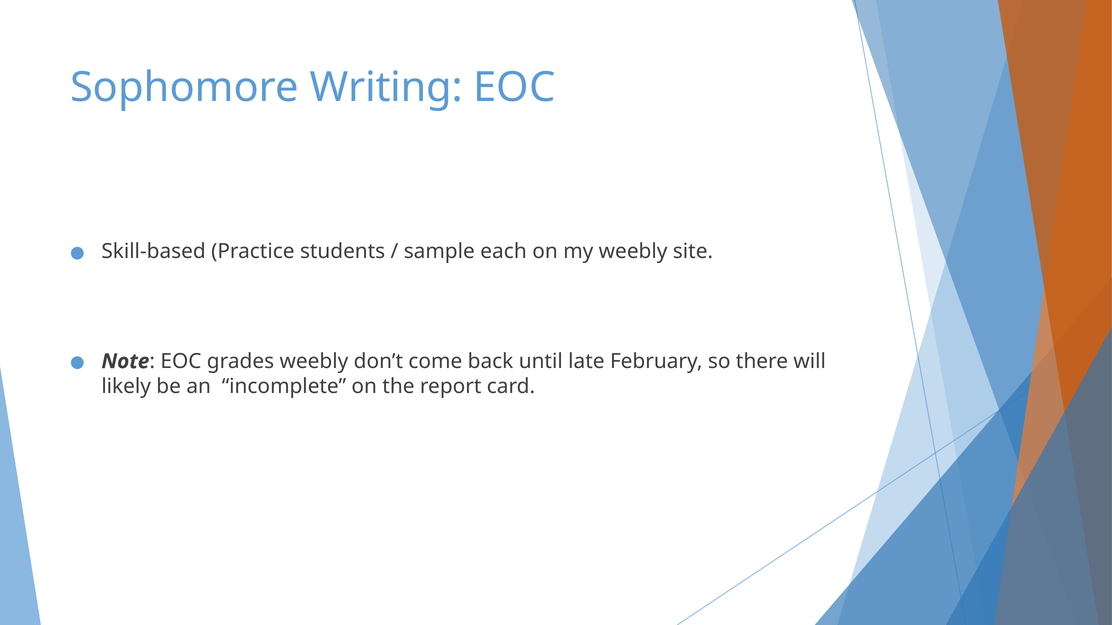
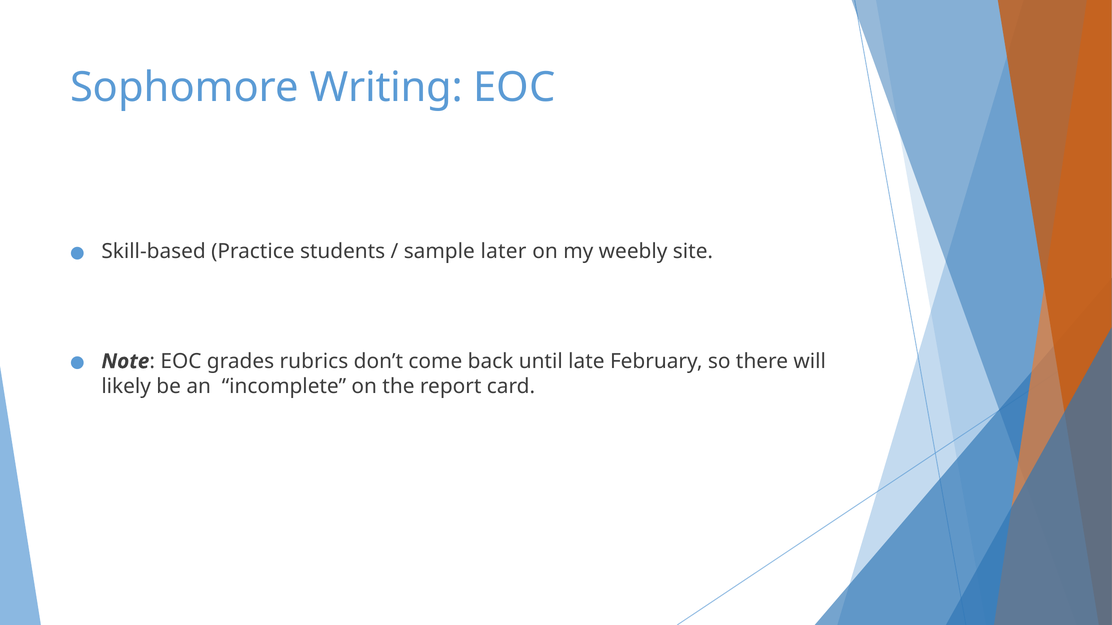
each: each -> later
grades weebly: weebly -> rubrics
